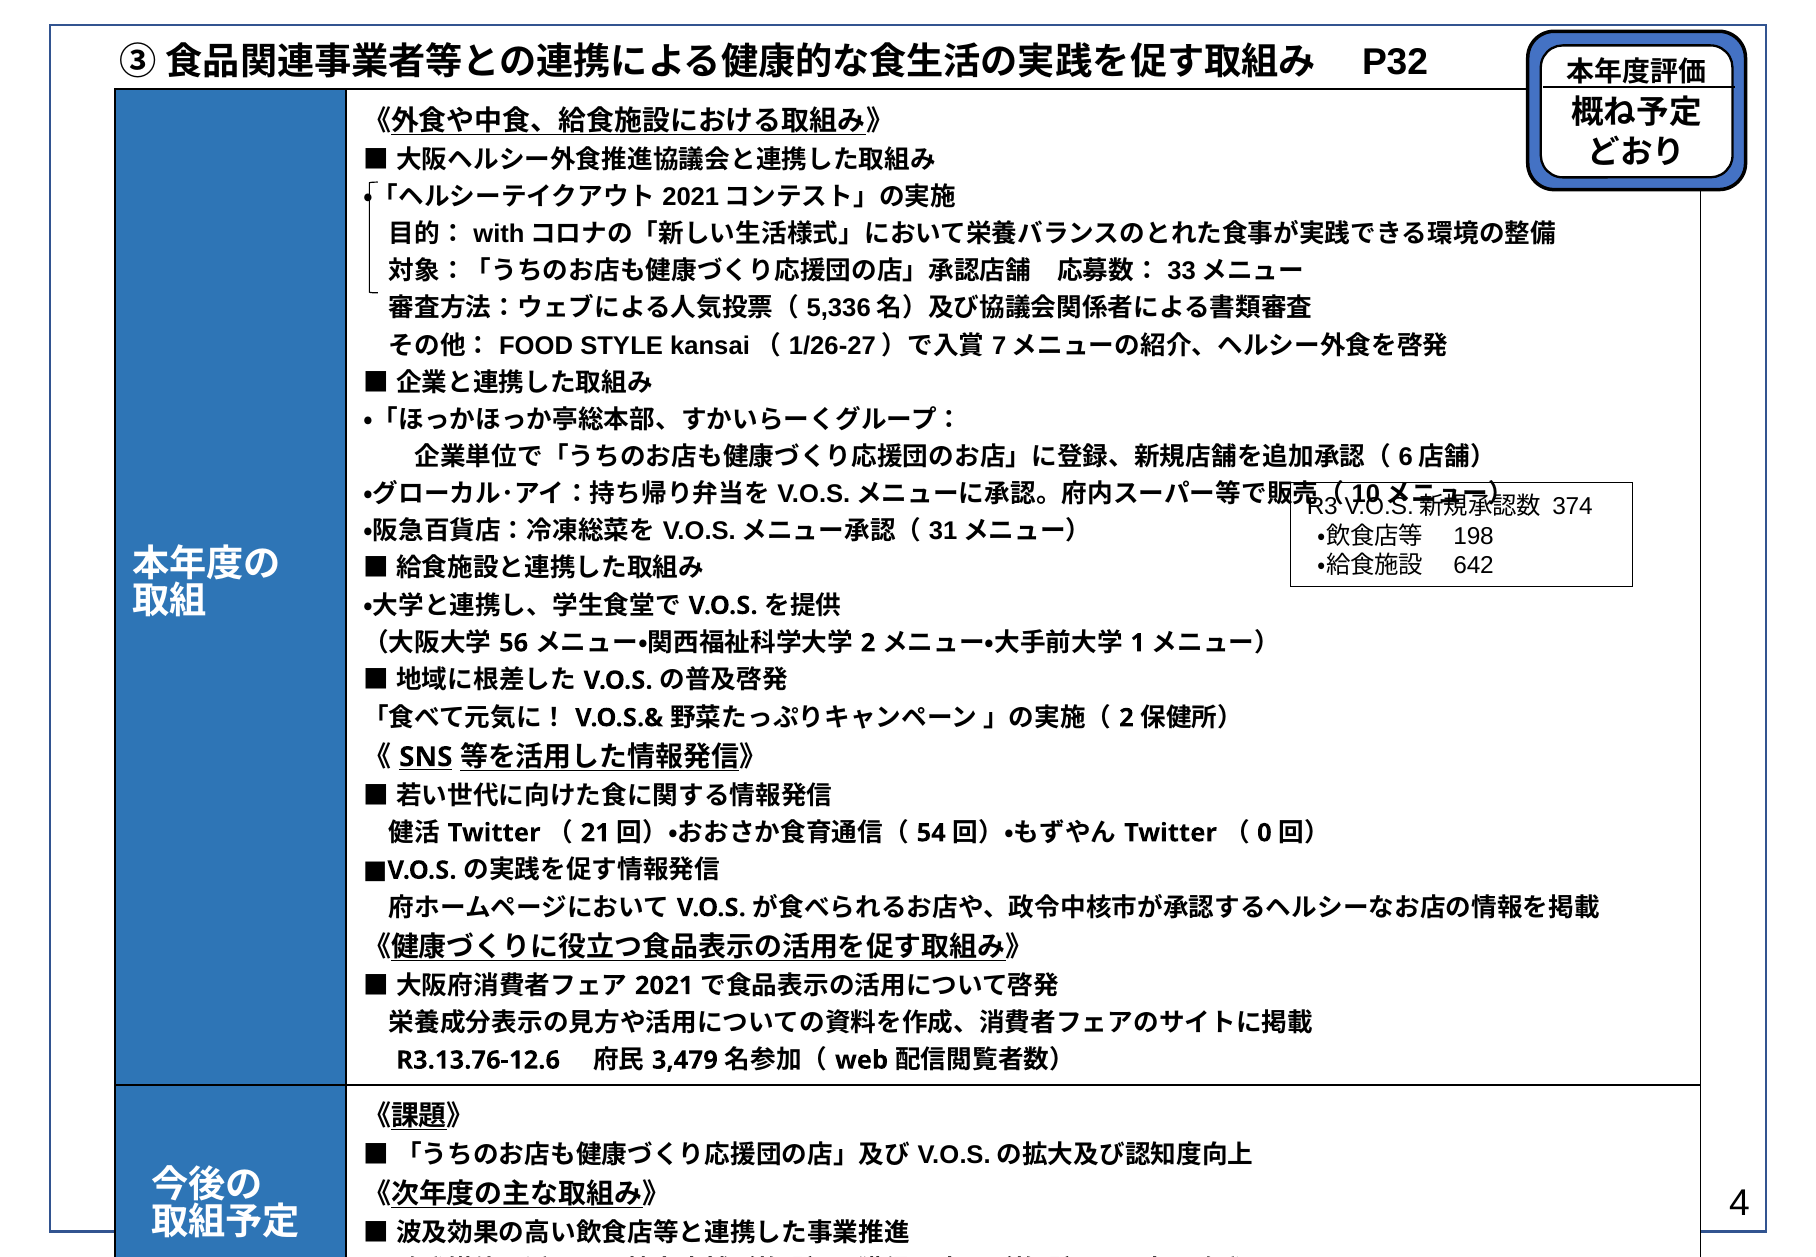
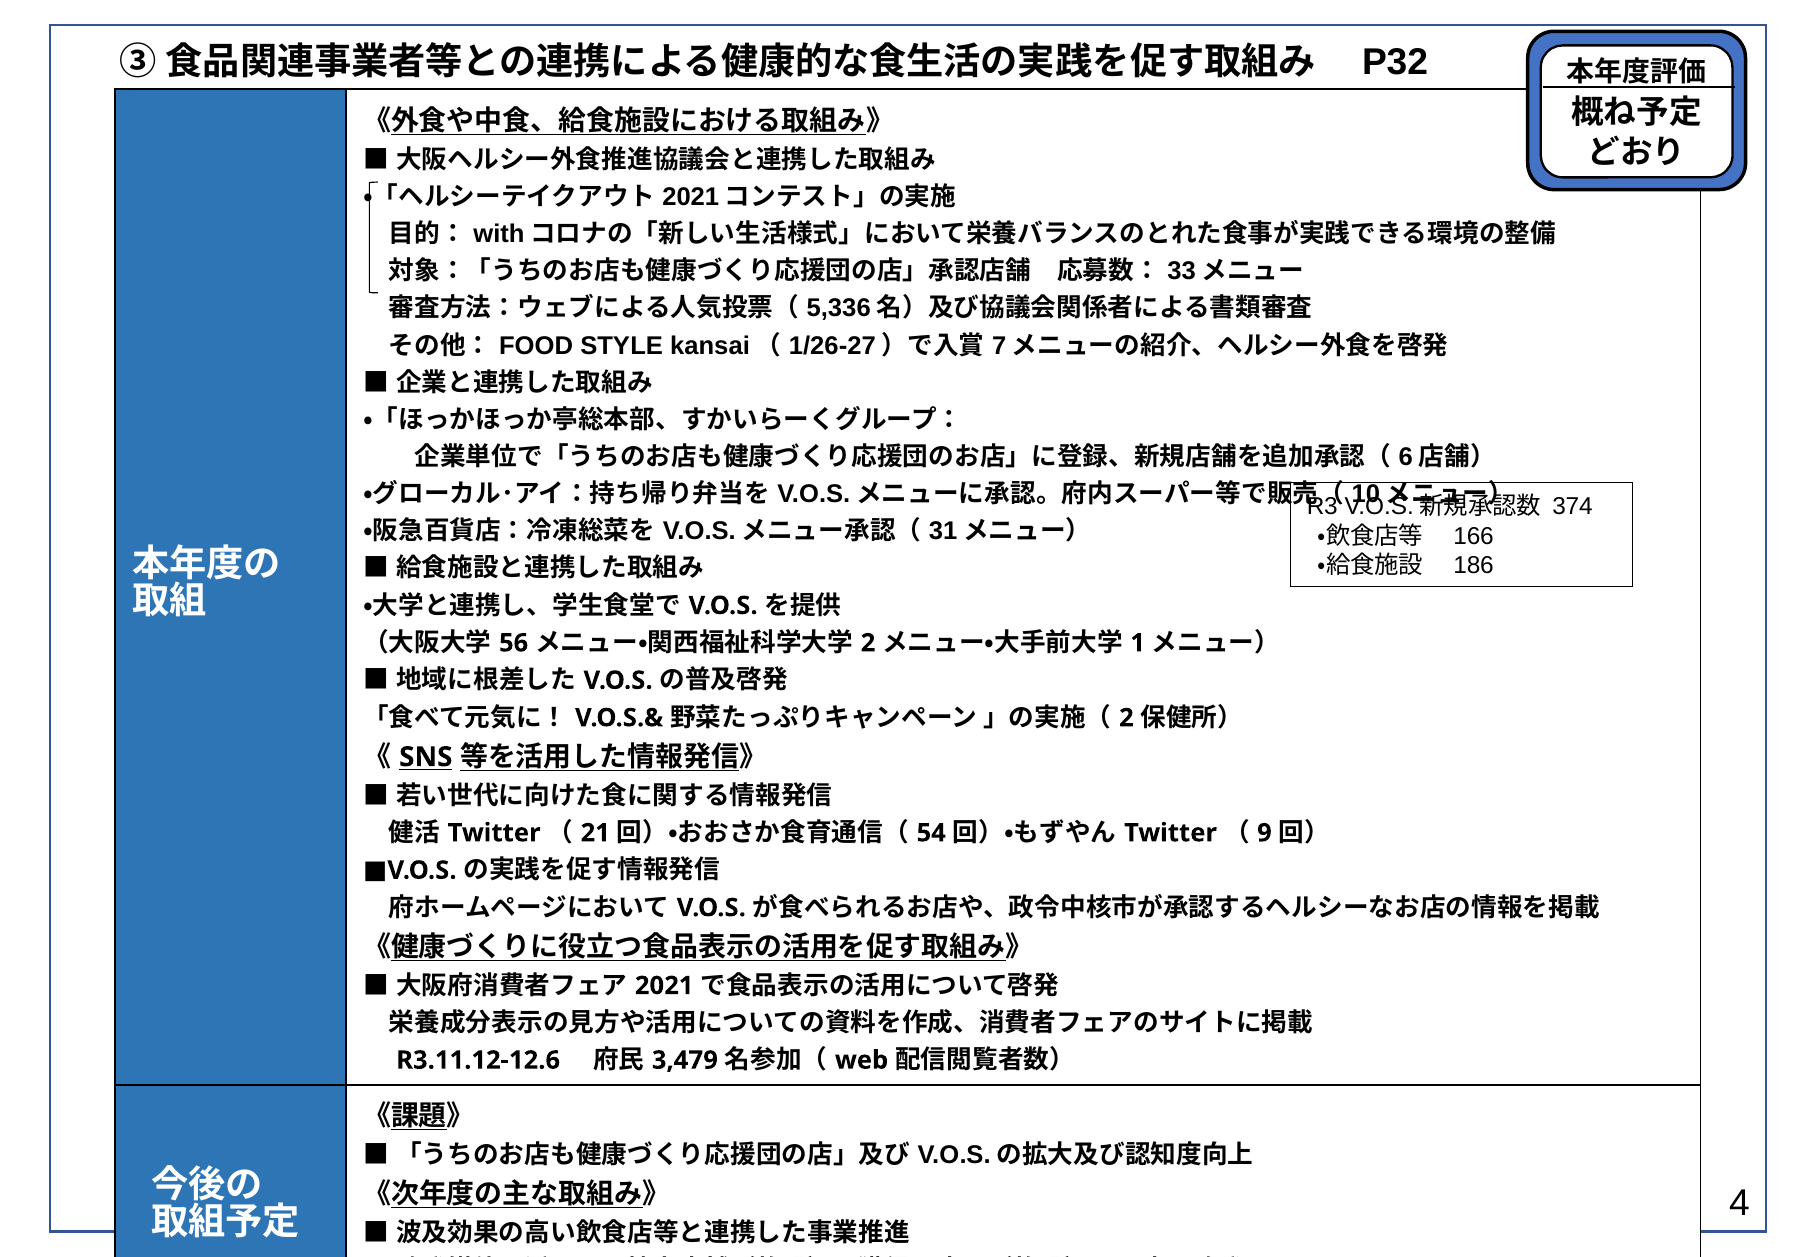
198: 198 -> 166
642: 642 -> 186
0: 0 -> 9
R3.13.76-12.6: R3.13.76-12.6 -> R3.11.12-12.6
